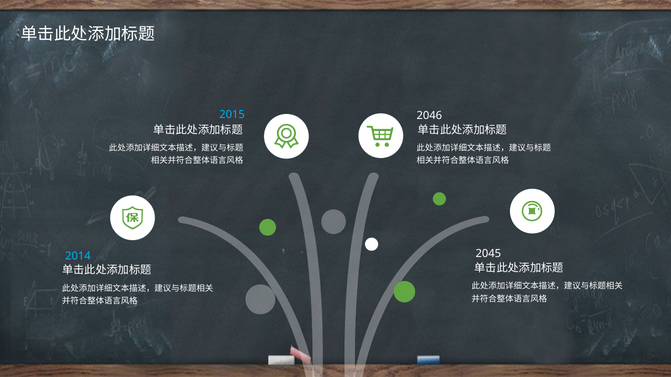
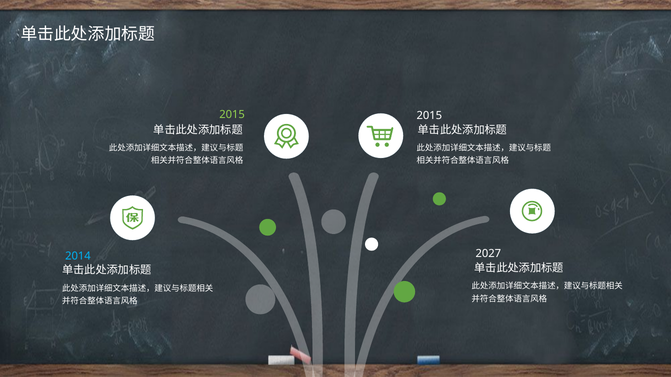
2015 at (232, 115) colour: light blue -> light green
2046 at (429, 116): 2046 -> 2015
2045: 2045 -> 2027
